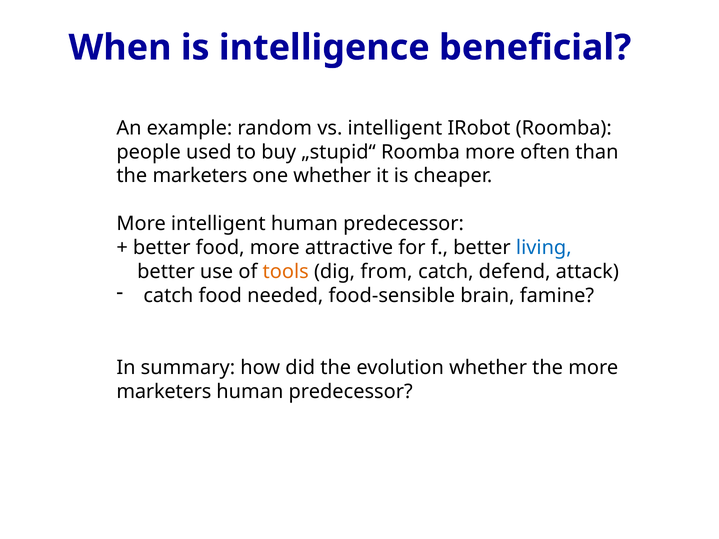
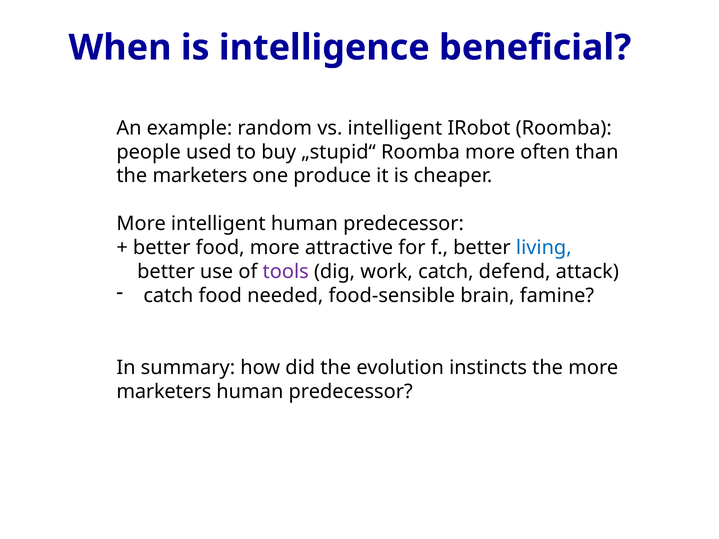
one whether: whether -> produce
tools colour: orange -> purple
from: from -> work
evolution whether: whether -> instincts
